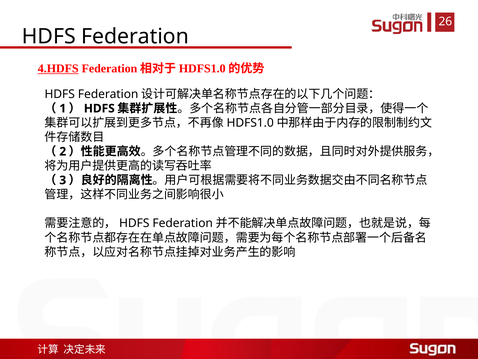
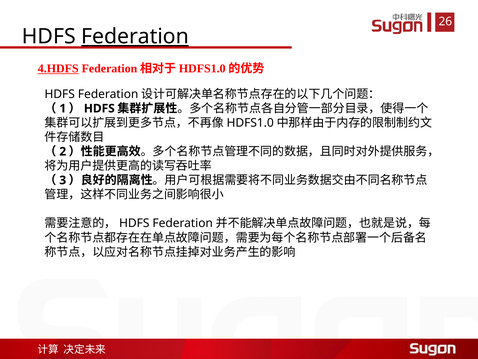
Federation underline: none -> present
